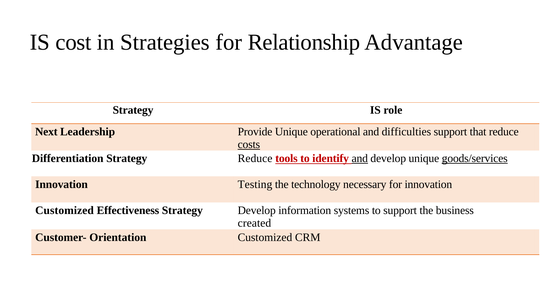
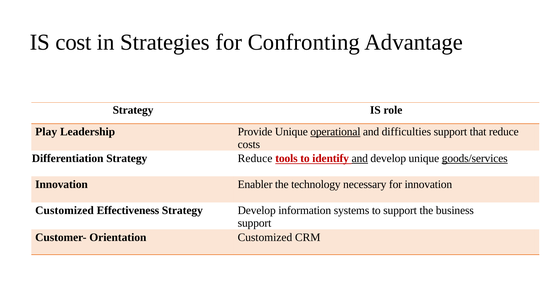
Relationship: Relationship -> Confronting
Next: Next -> Play
operational underline: none -> present
costs underline: present -> none
Testing: Testing -> Enabler
created at (254, 223): created -> support
